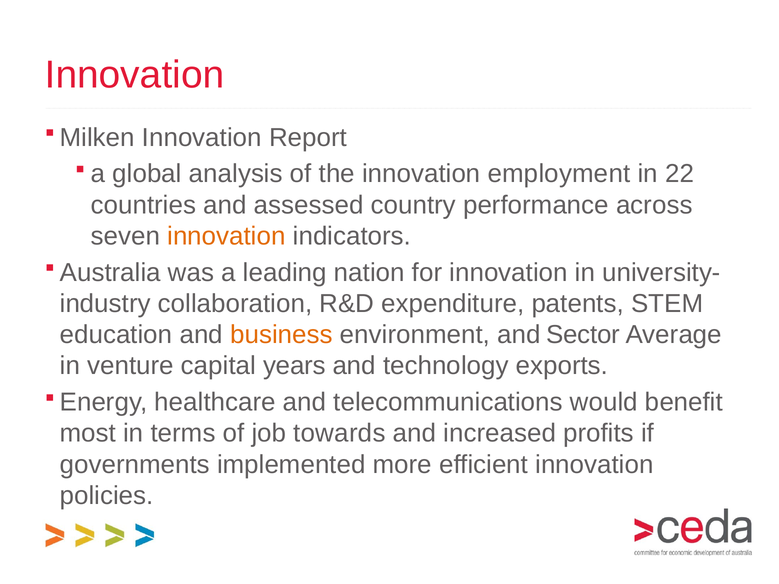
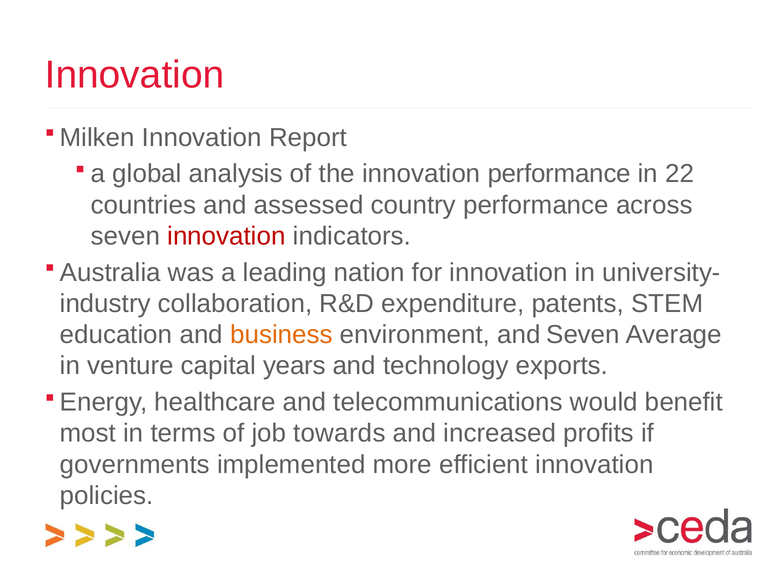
innovation employment: employment -> performance
innovation at (226, 236) colour: orange -> red
and Sector: Sector -> Seven
